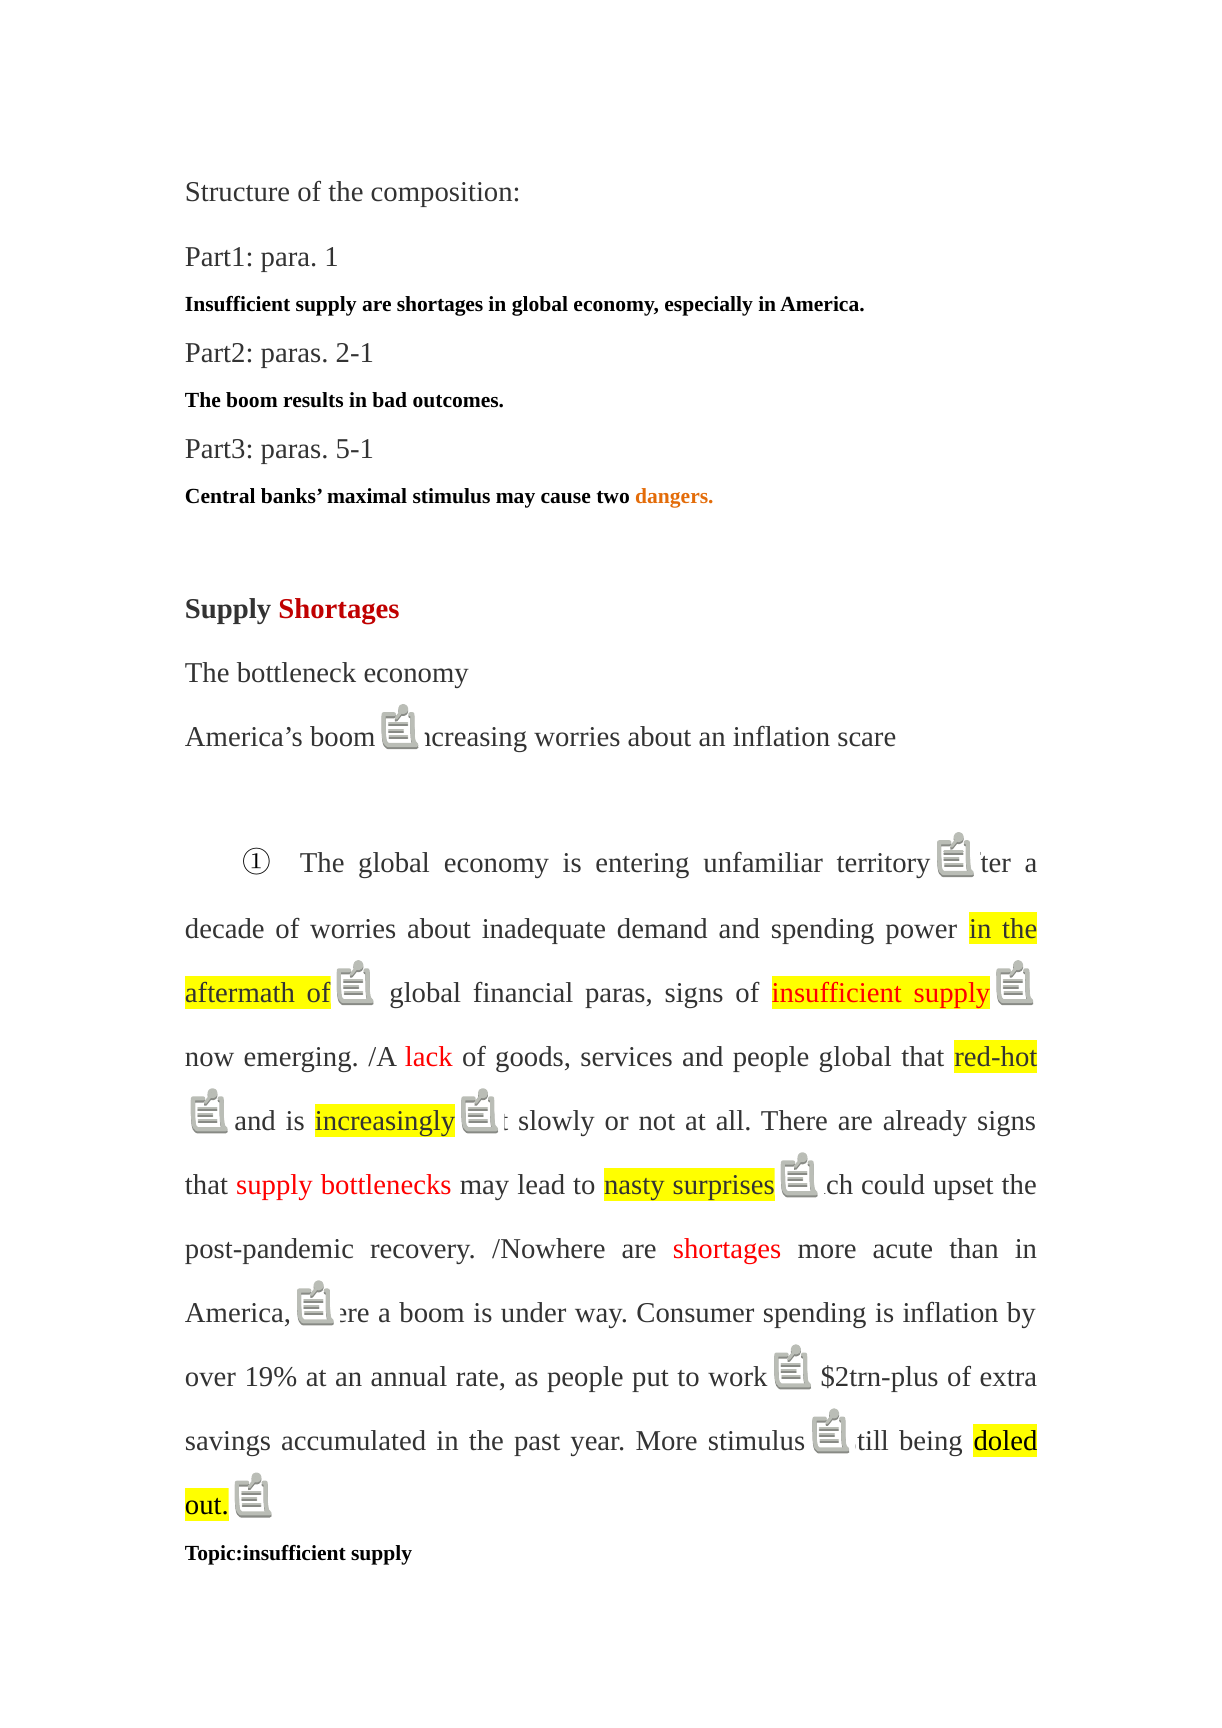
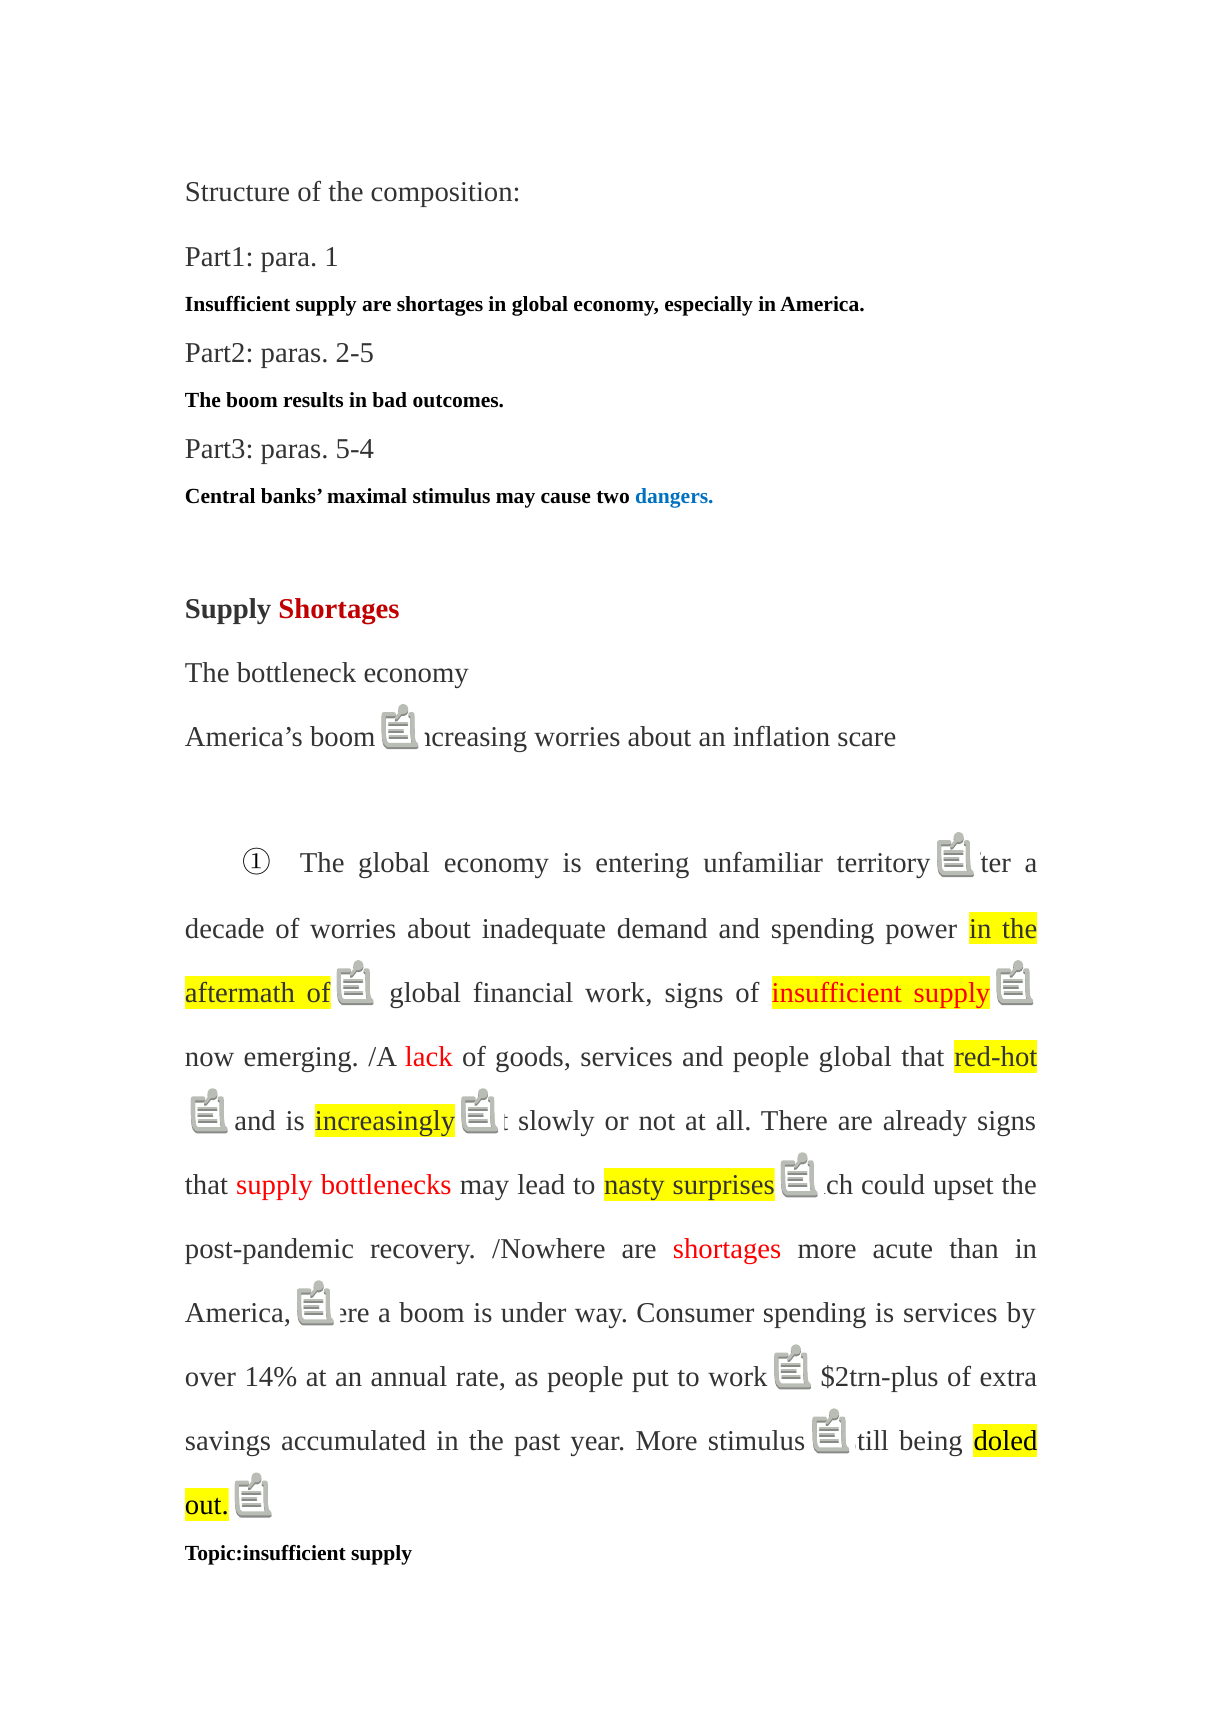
2-1: 2-1 -> 2-5
5-1: 5-1 -> 5-4
dangers colour: orange -> blue
financial paras: paras -> work
is inflation: inflation -> services
19%: 19% -> 14%
